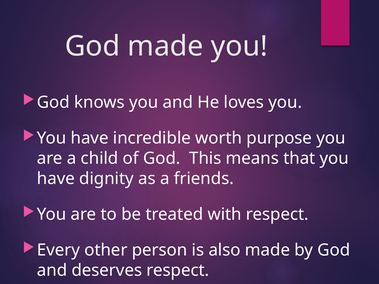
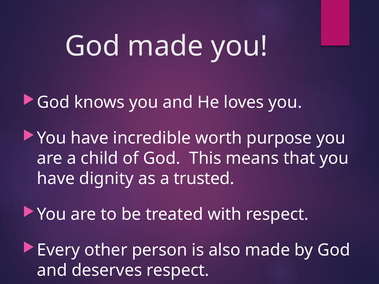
friends: friends -> trusted
